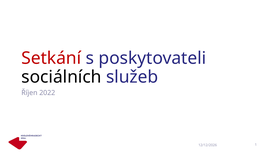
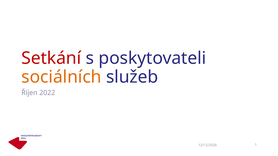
sociálních colour: black -> orange
